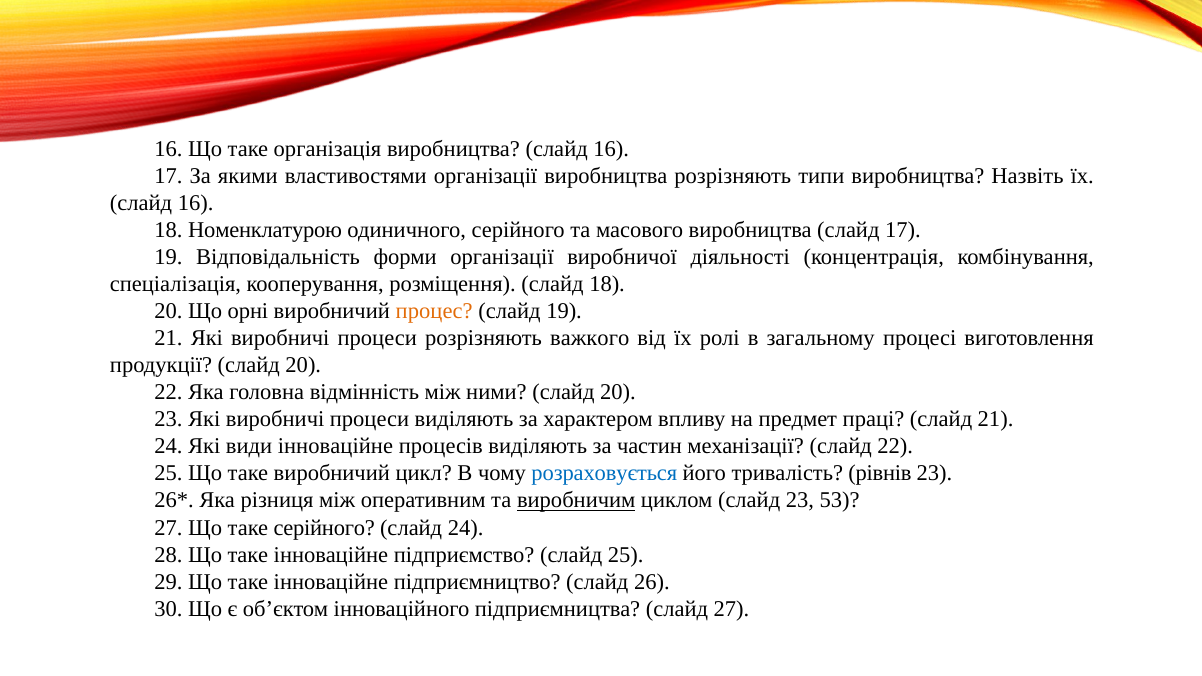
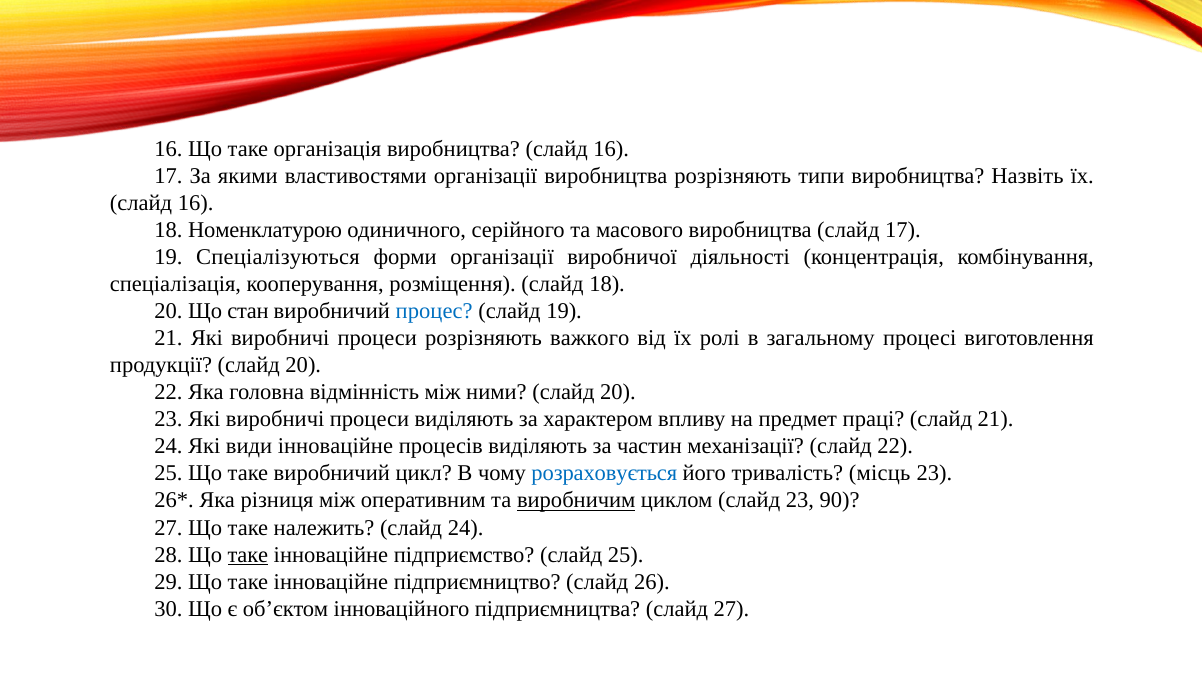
Відповідальність: Відповідальність -> Спеціалізуються
орні: орні -> стан
процес colour: orange -> blue
рівнів: рівнів -> місць
53: 53 -> 90
таке серійного: серійного -> належить
таке at (248, 555) underline: none -> present
